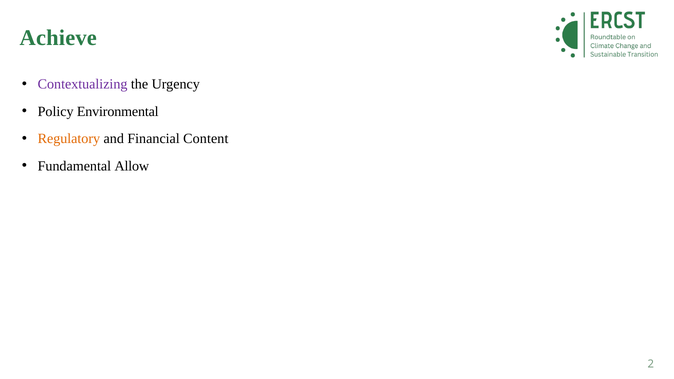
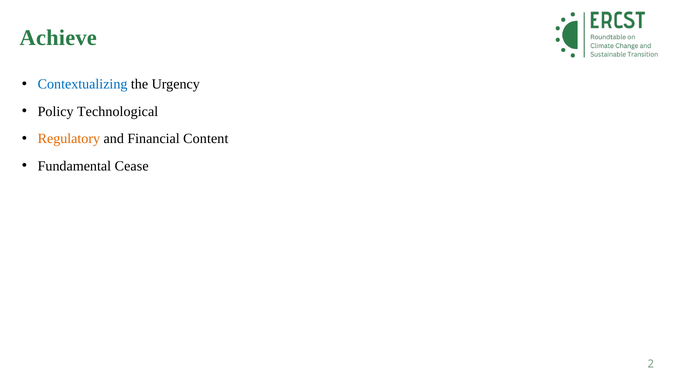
Contextualizing colour: purple -> blue
Environmental: Environmental -> Technological
Allow: Allow -> Cease
